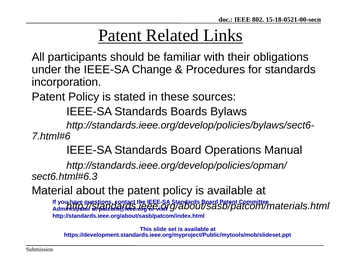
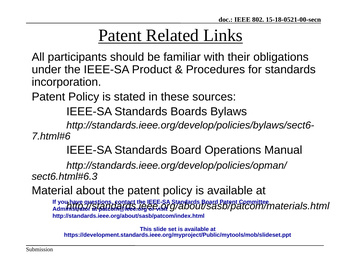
Change: Change -> Product
